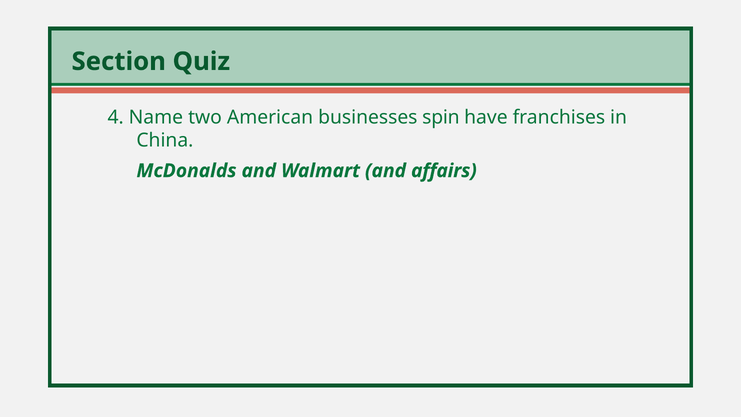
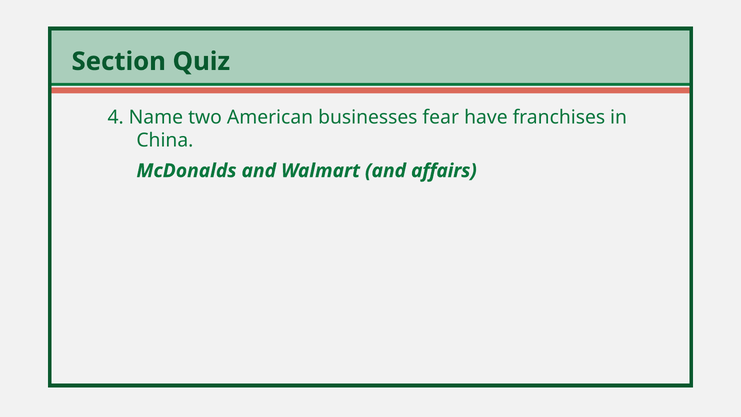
spin: spin -> fear
